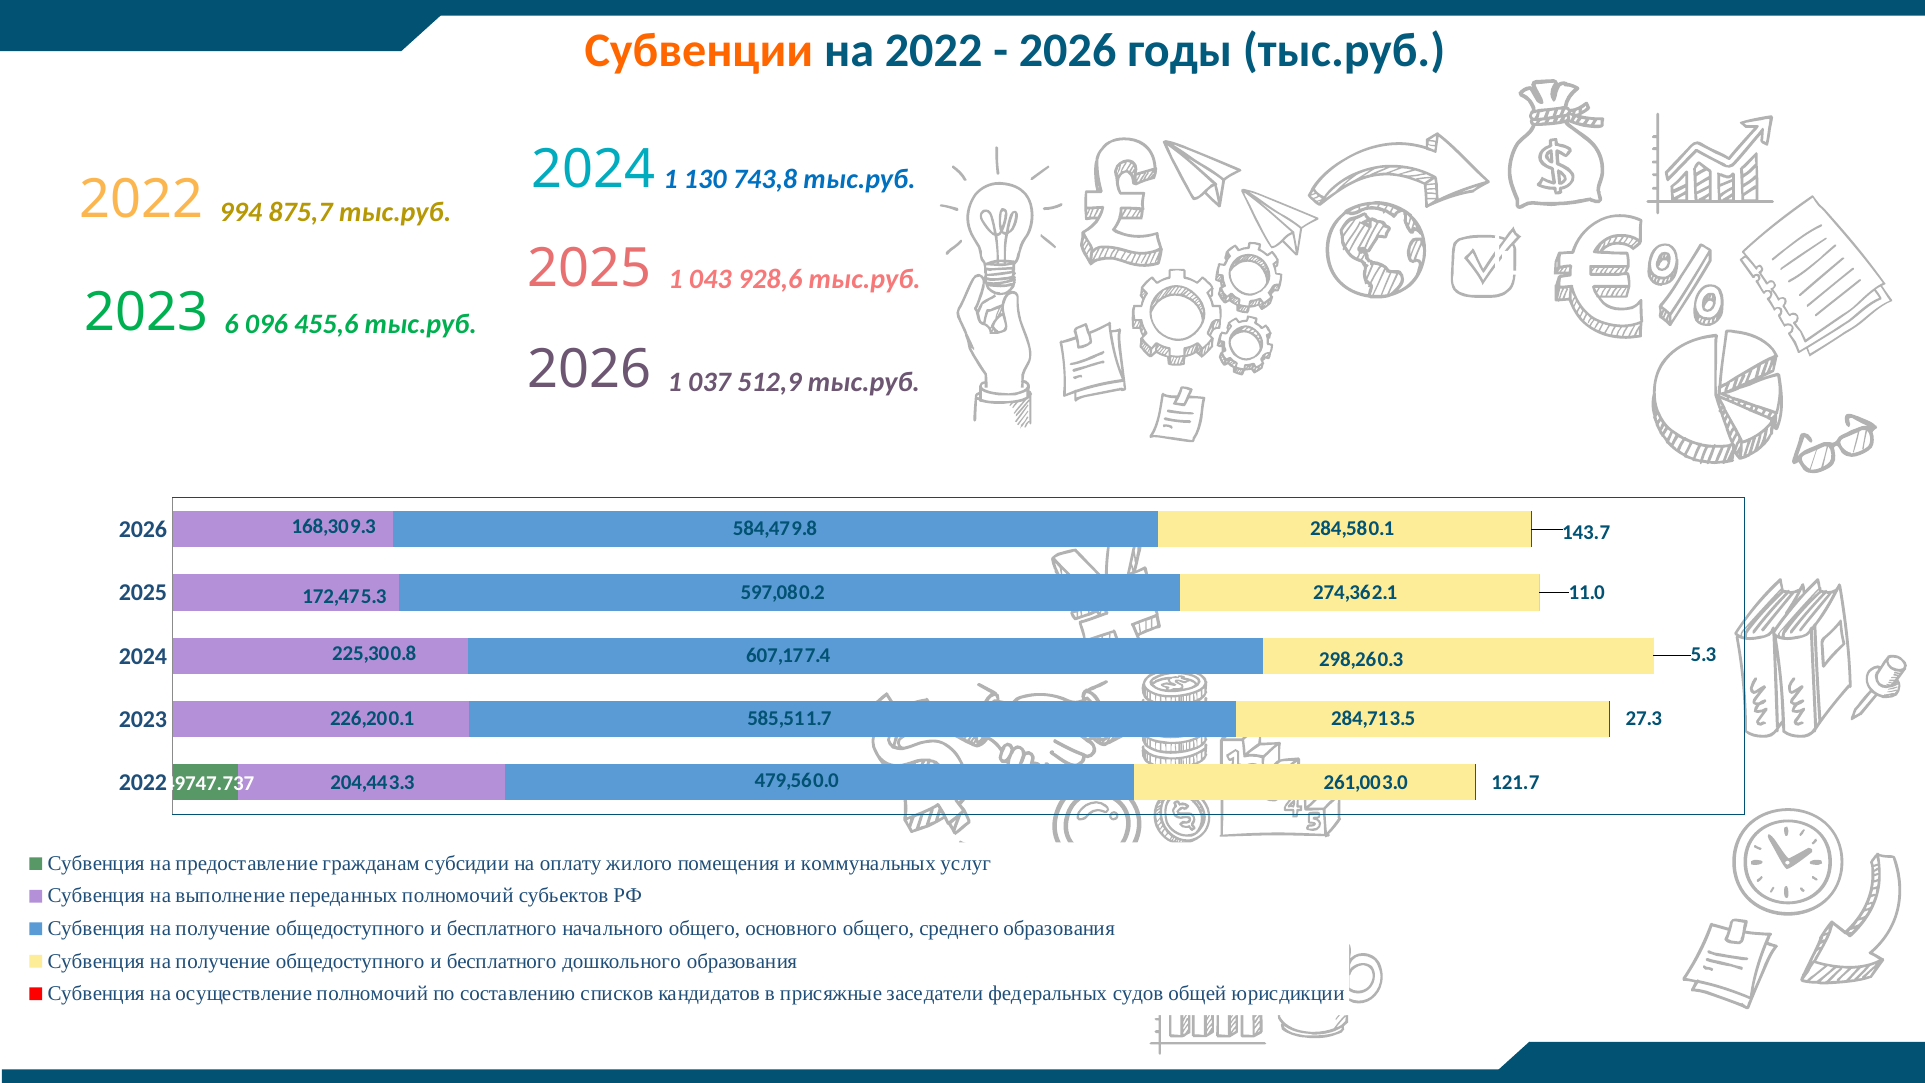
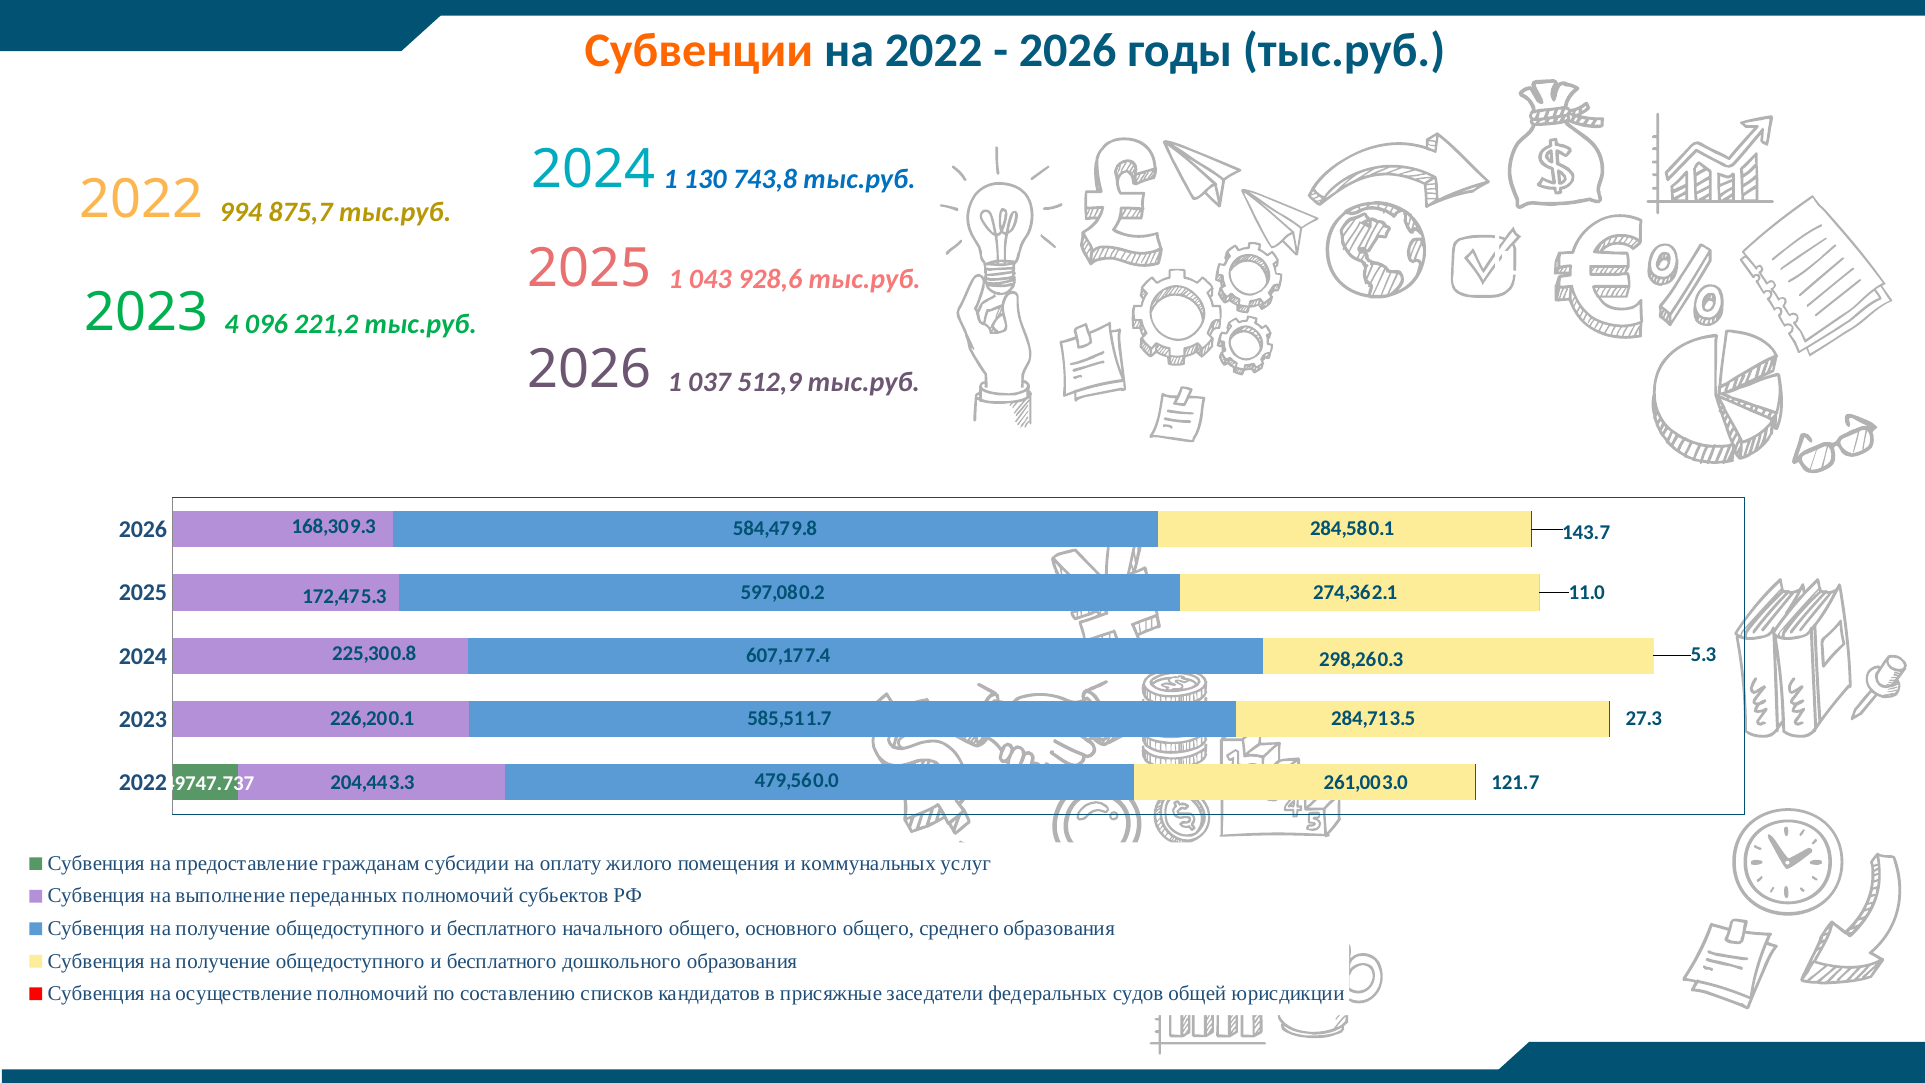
6: 6 -> 4
455,6: 455,6 -> 221,2
